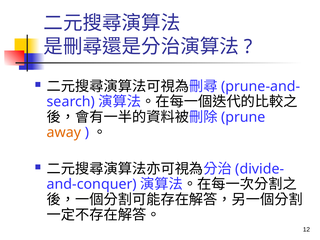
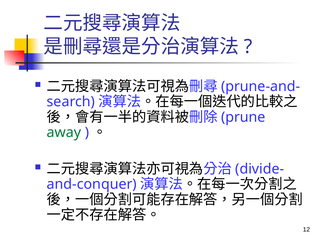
away colour: orange -> green
